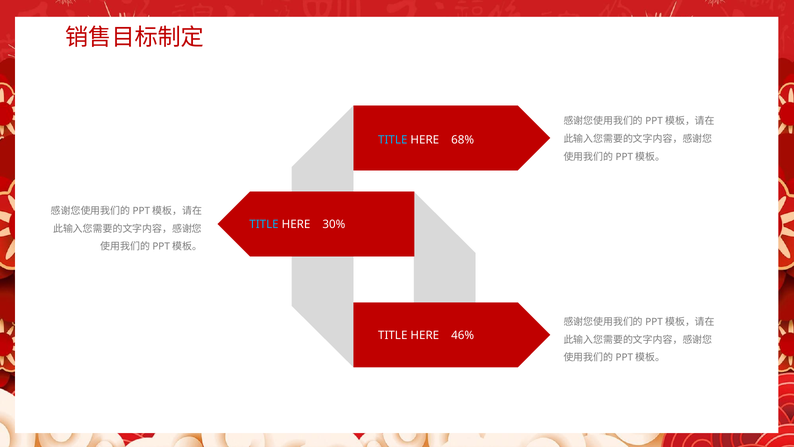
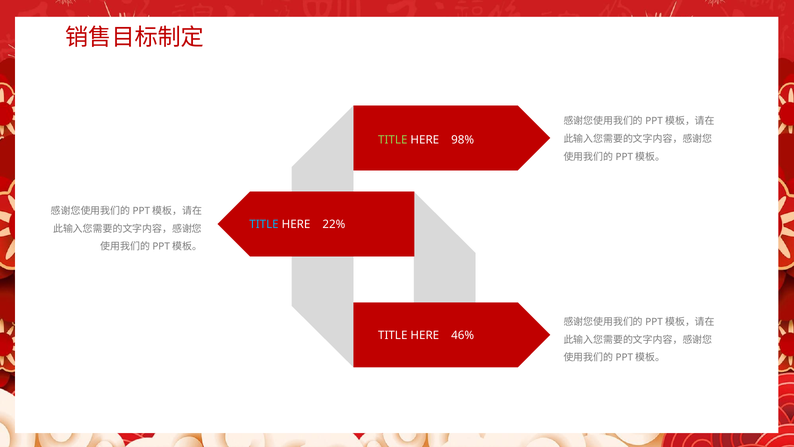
TITLE at (393, 140) colour: light blue -> light green
68%: 68% -> 98%
30%: 30% -> 22%
